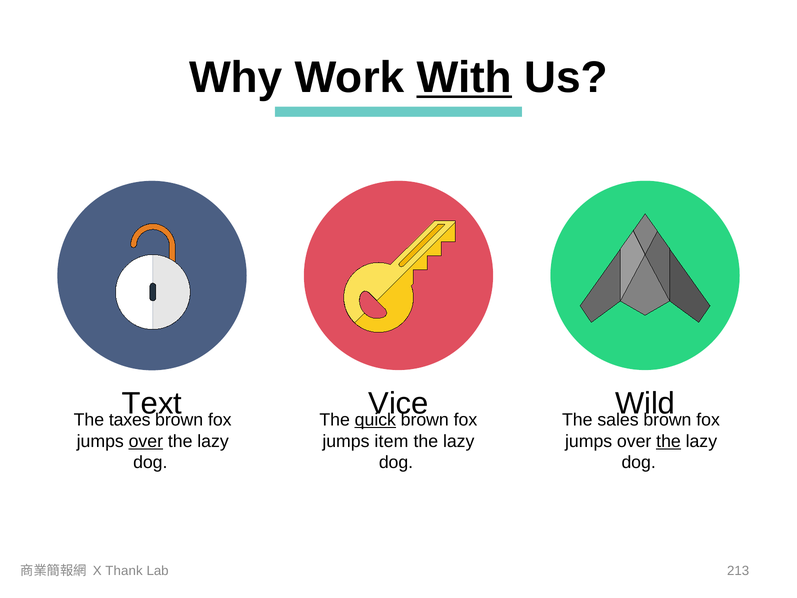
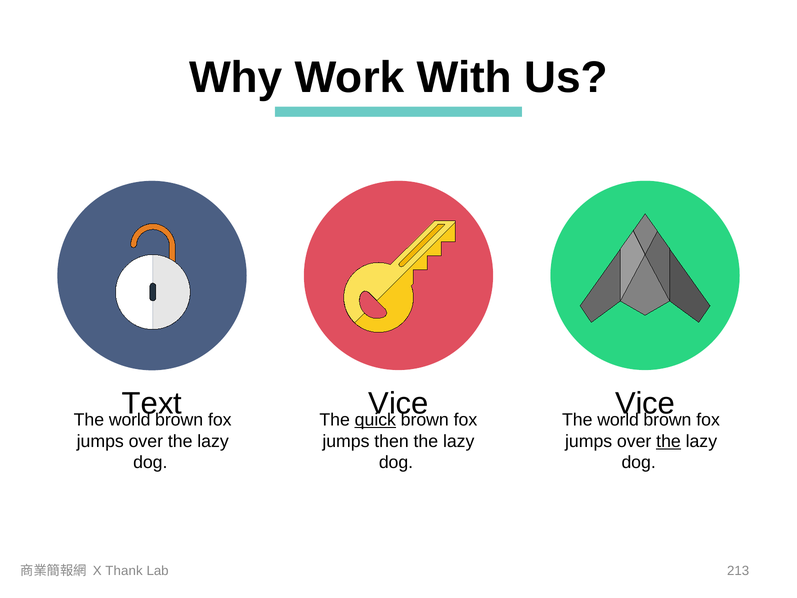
With underline: present -> none
Wild at (645, 403): Wild -> Vice
taxes at (130, 420): taxes -> world
sales at (618, 420): sales -> world
over at (146, 441) underline: present -> none
item: item -> then
